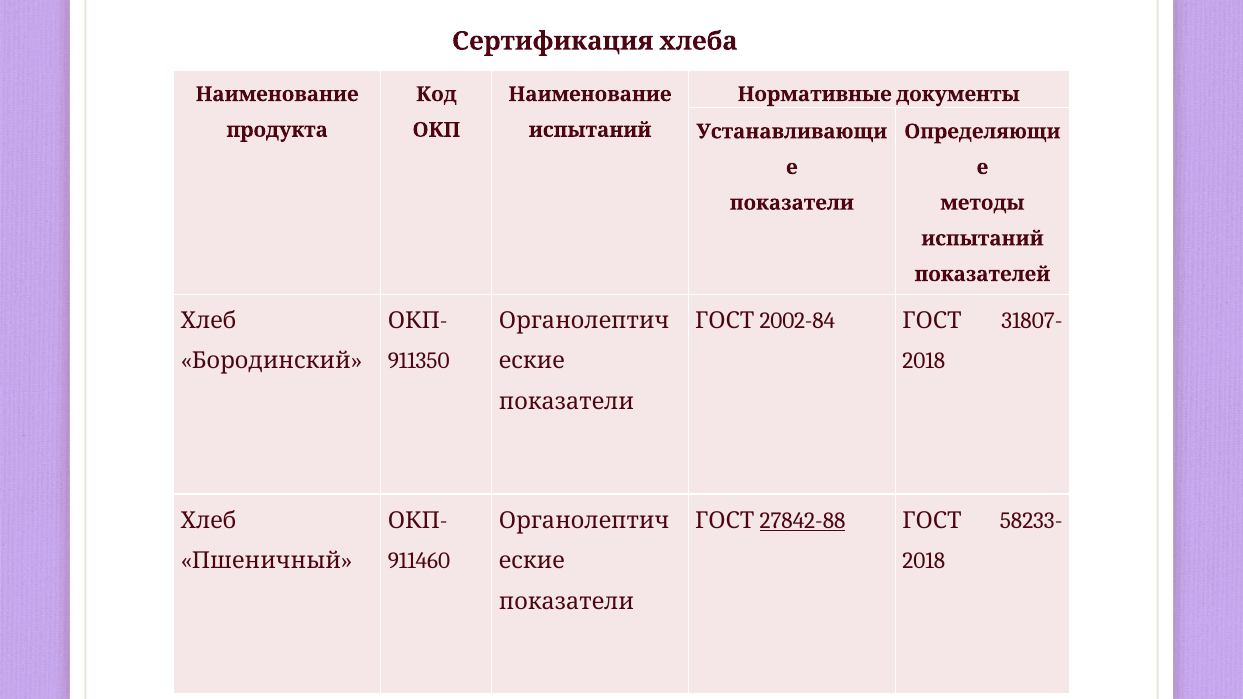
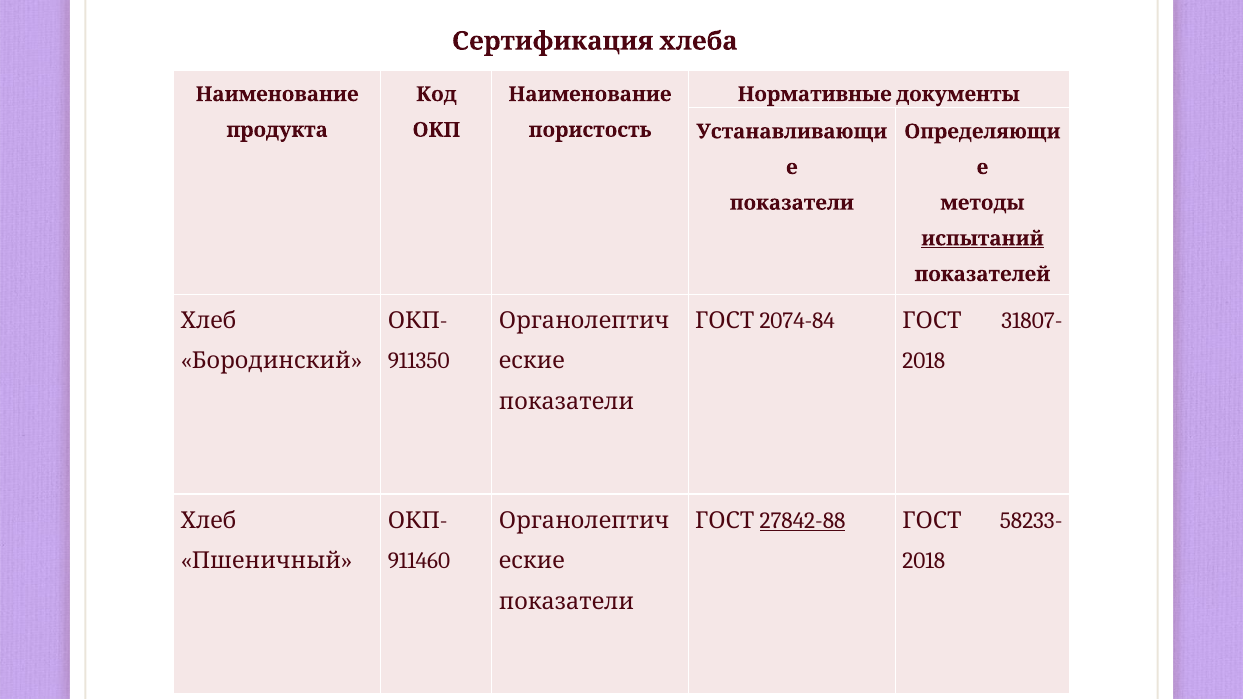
испытаний at (590, 130): испытаний -> пористость
испытаний at (982, 239) underline: none -> present
2002-84: 2002-84 -> 2074-84
